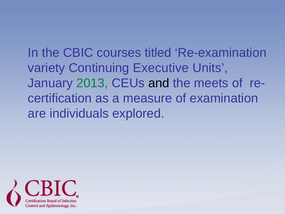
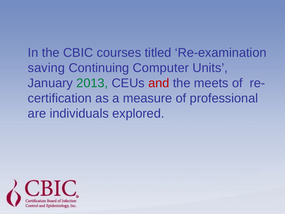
variety: variety -> saving
Executive: Executive -> Computer
and colour: black -> red
examination: examination -> professional
